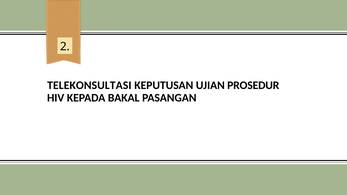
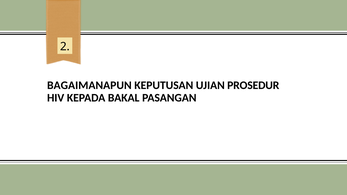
TELEKONSULTASI: TELEKONSULTASI -> BAGAIMANAPUN
